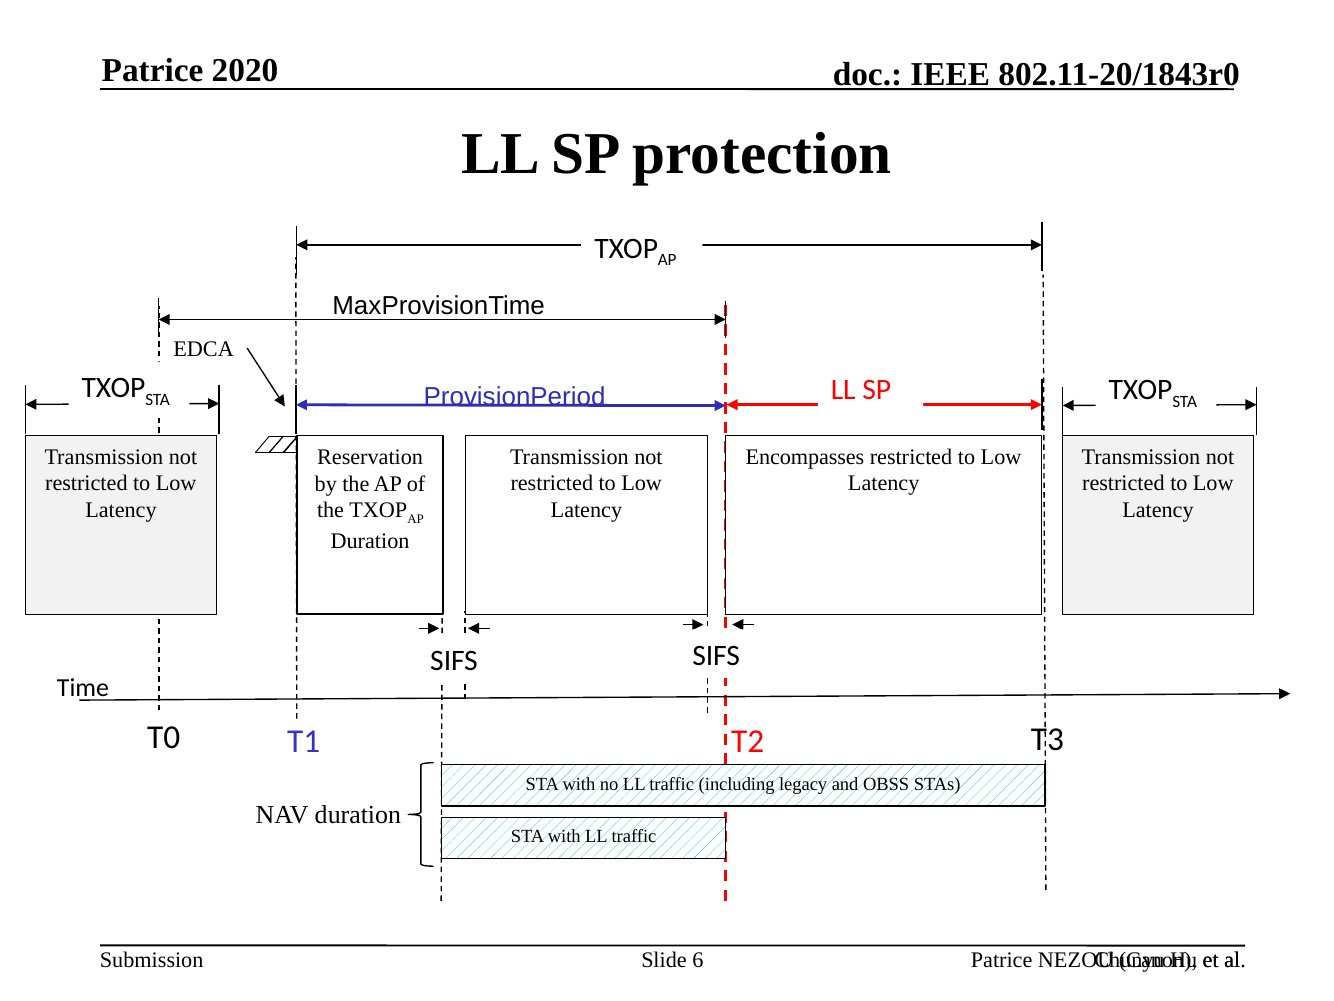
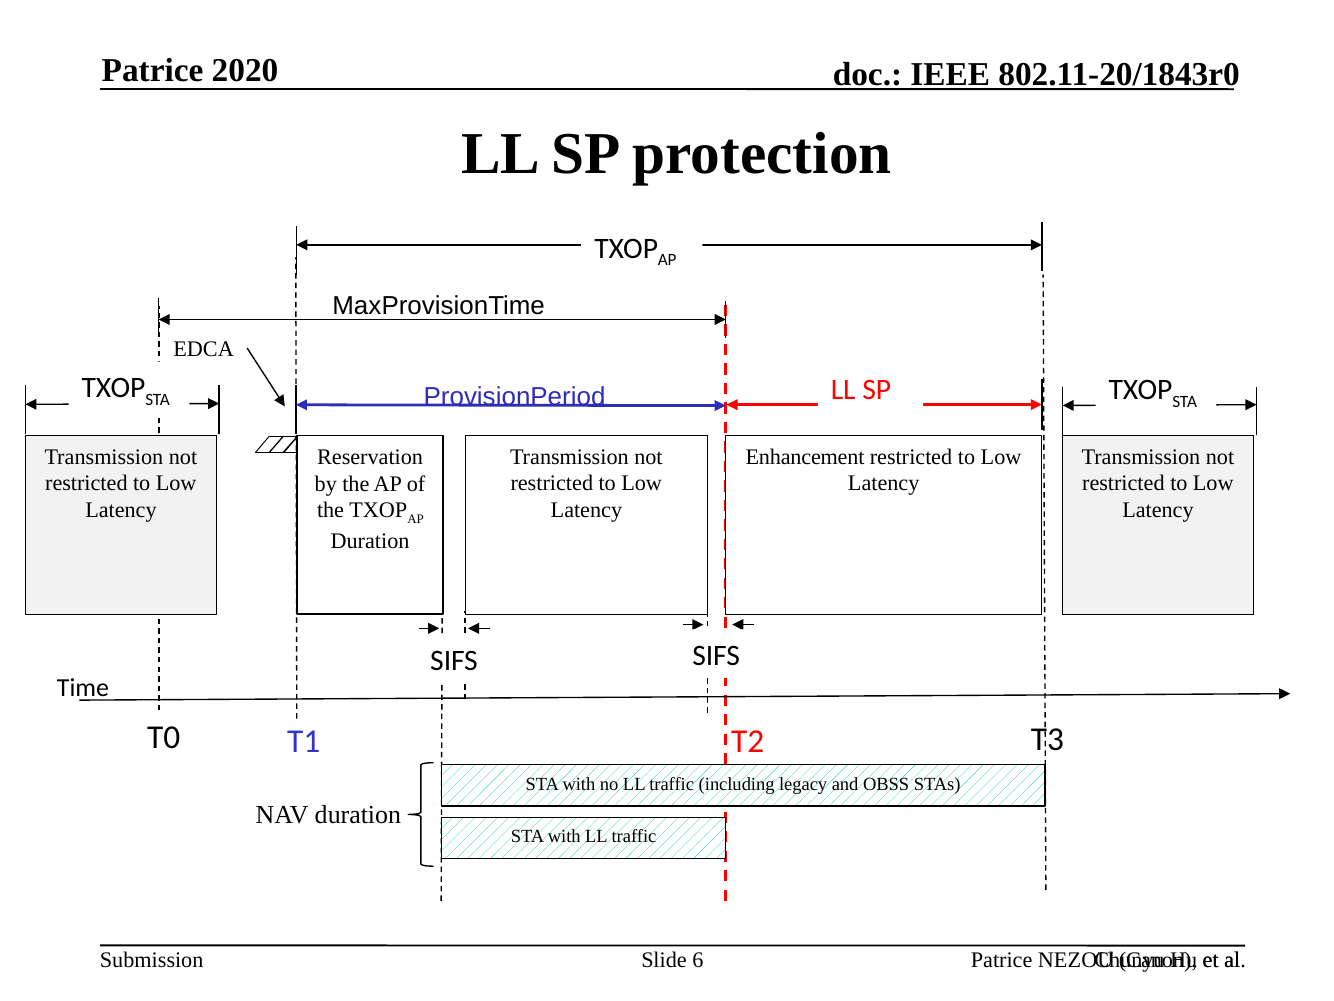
Encompasses: Encompasses -> Enhancement
